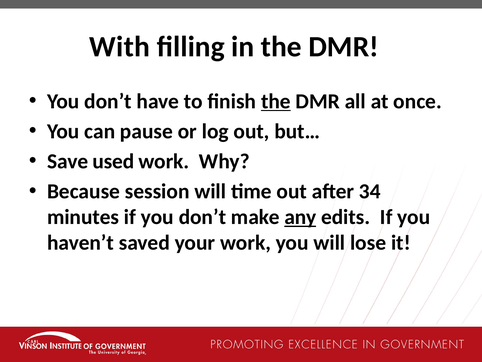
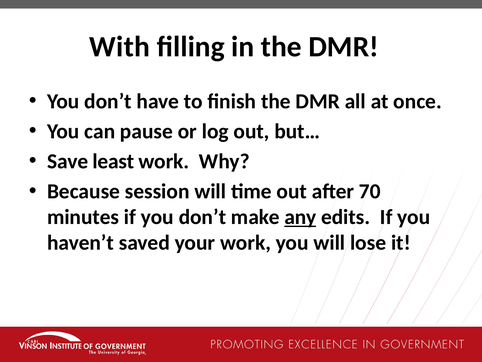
the at (276, 101) underline: present -> none
used: used -> least
34: 34 -> 70
